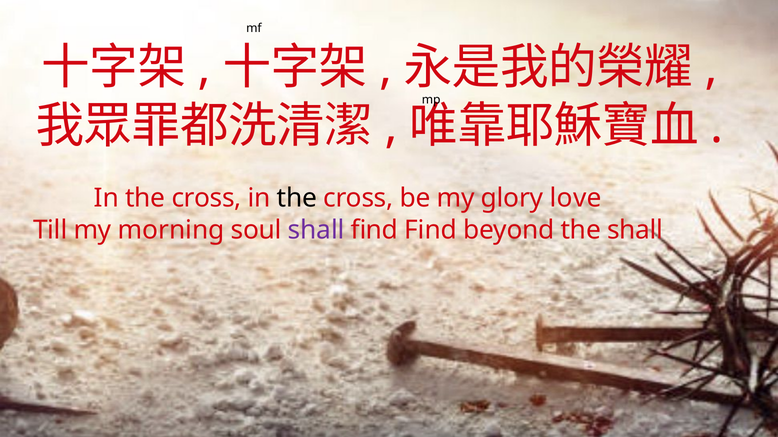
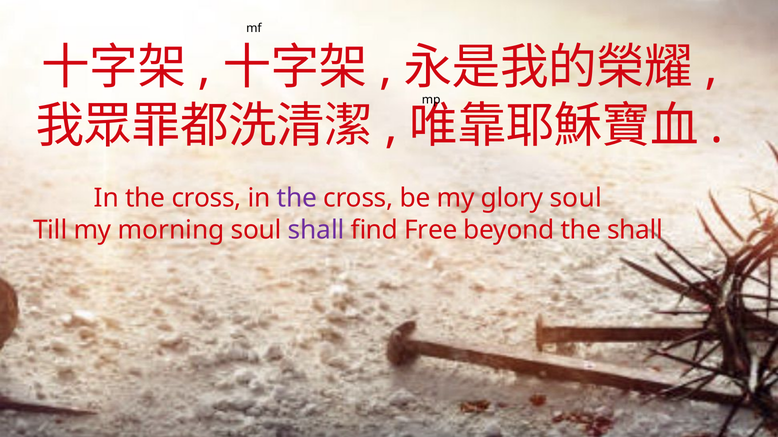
the at (297, 199) colour: black -> purple
glory love: love -> soul
find Find: Find -> Free
